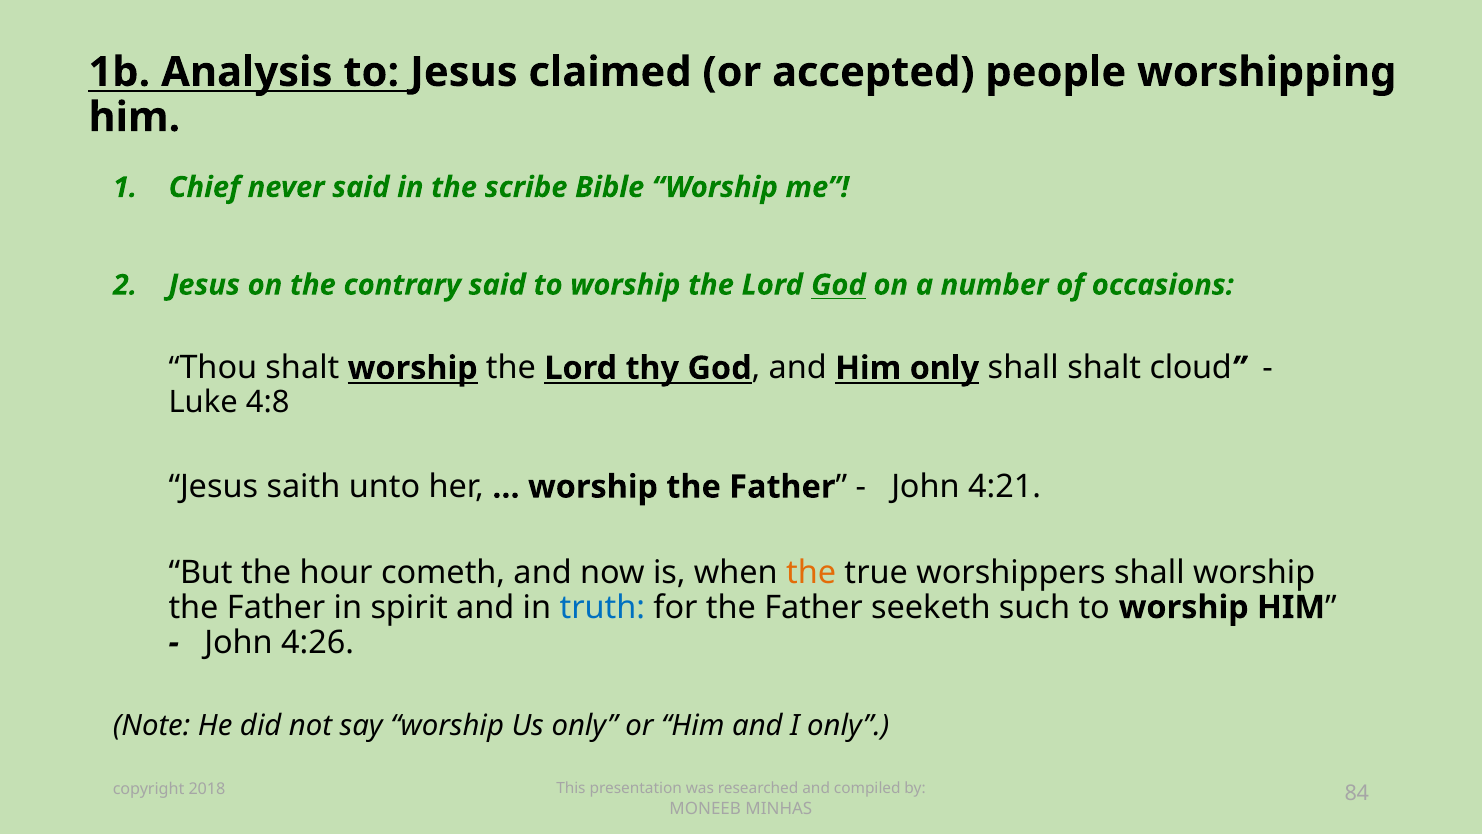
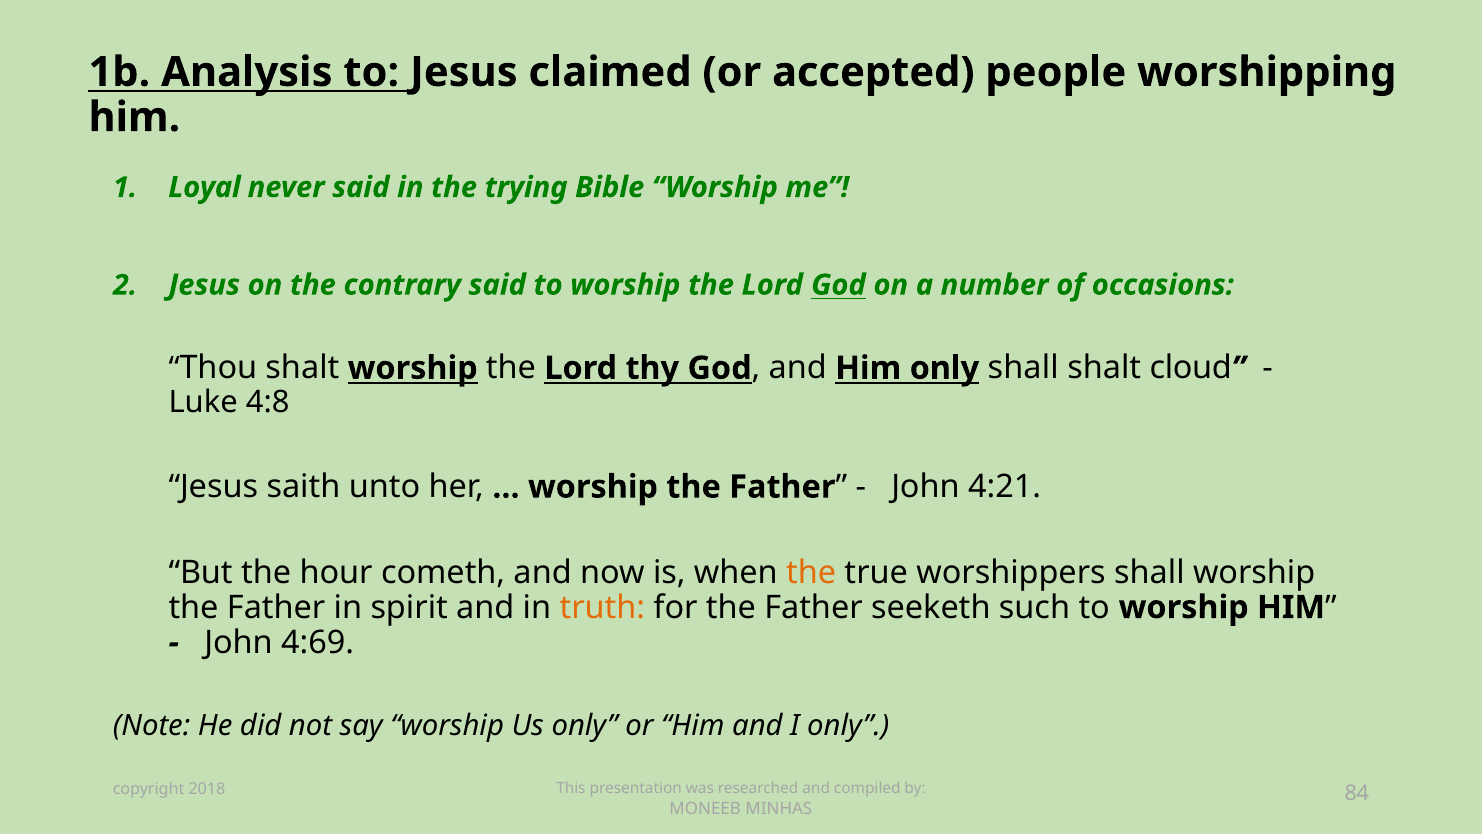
Chief: Chief -> Loyal
scribe: scribe -> trying
truth colour: blue -> orange
4:26: 4:26 -> 4:69
